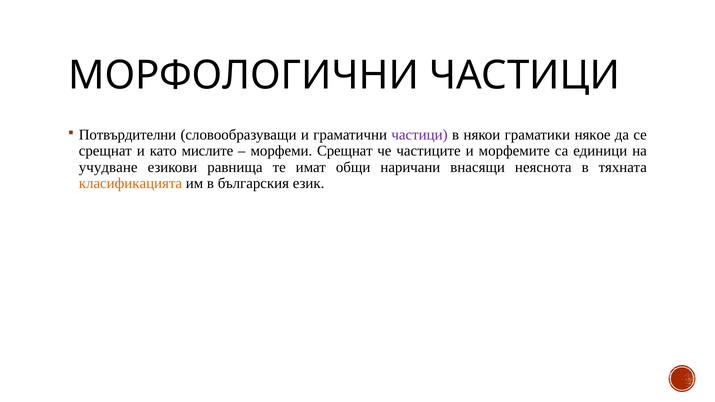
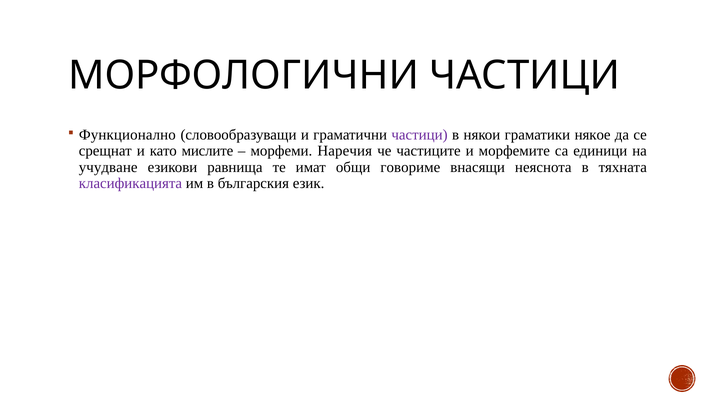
Потвърдителни: Потвърдителни -> Функционално
морфеми Срещнат: Срещнат -> Наречия
наричани: наричани -> говориме
класификацията colour: orange -> purple
